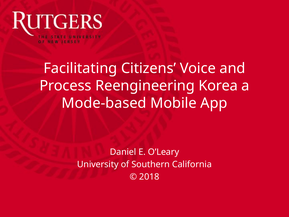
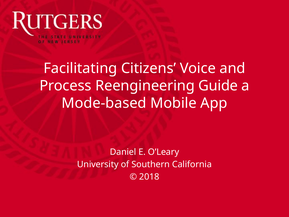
Korea: Korea -> Guide
